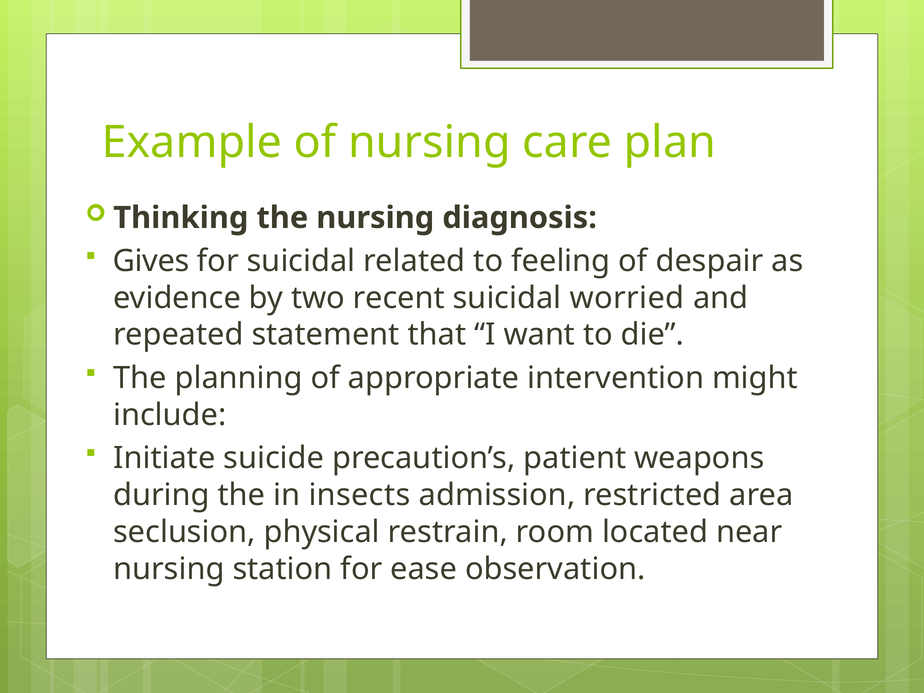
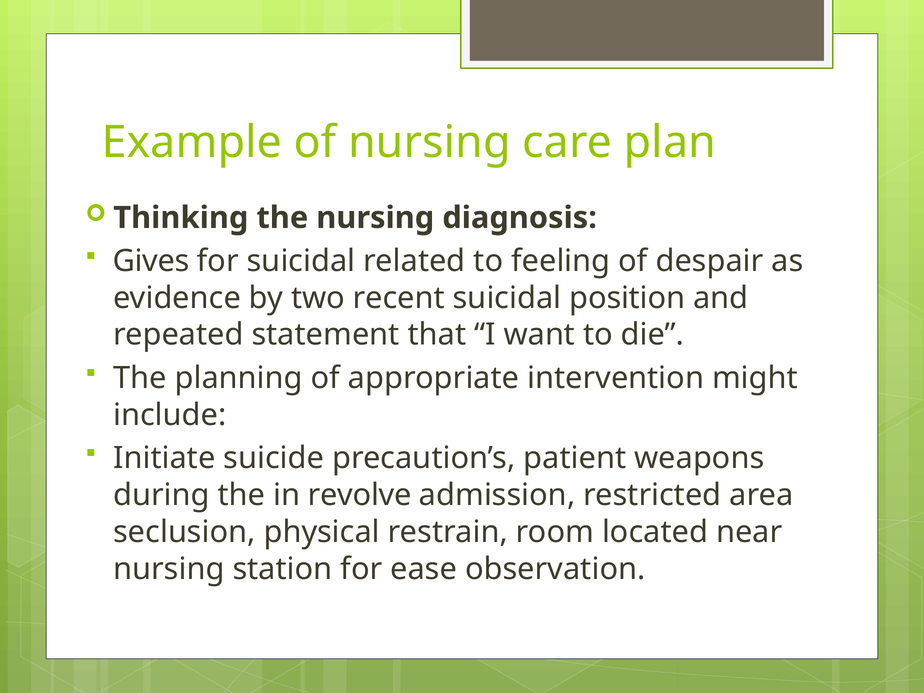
worried: worried -> position
insects: insects -> revolve
